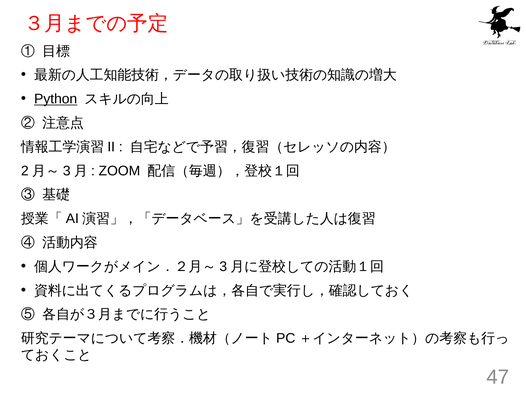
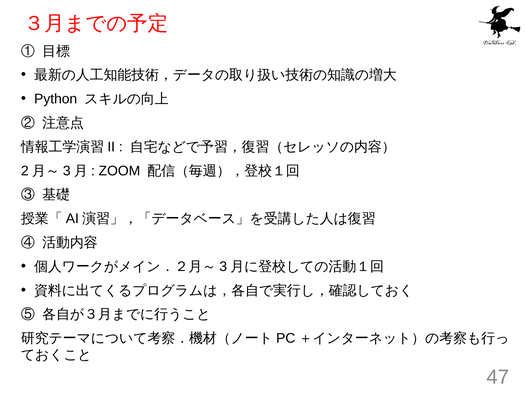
Python underline: present -> none
